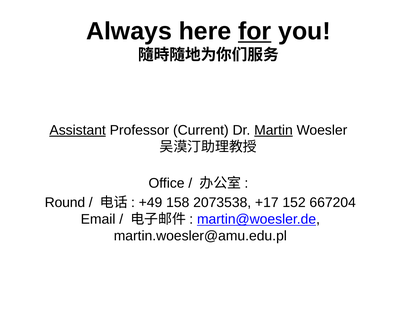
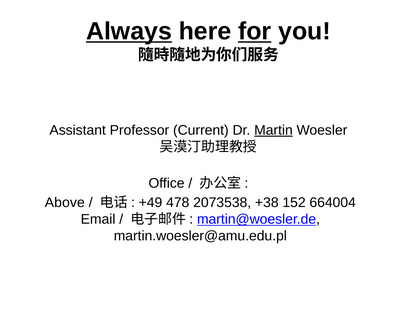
Always underline: none -> present
Assistant underline: present -> none
Round: Round -> Above
158: 158 -> 478
+17: +17 -> +38
667204: 667204 -> 664004
